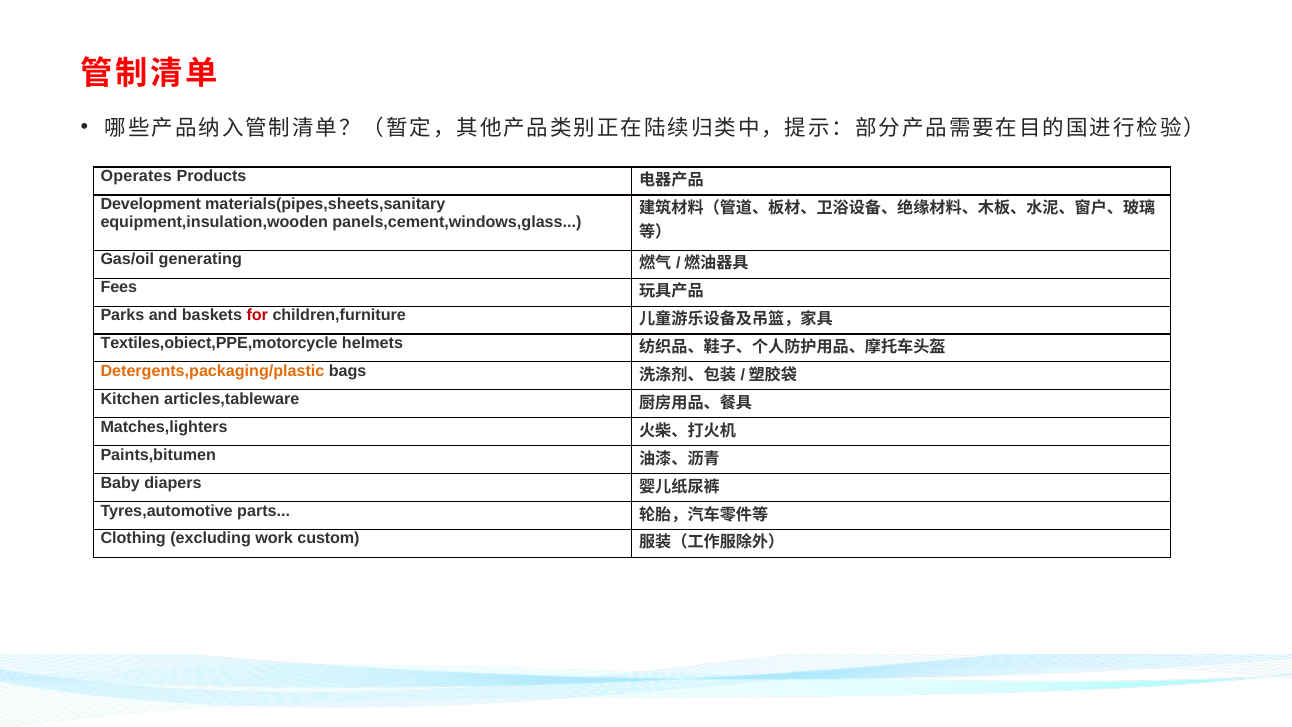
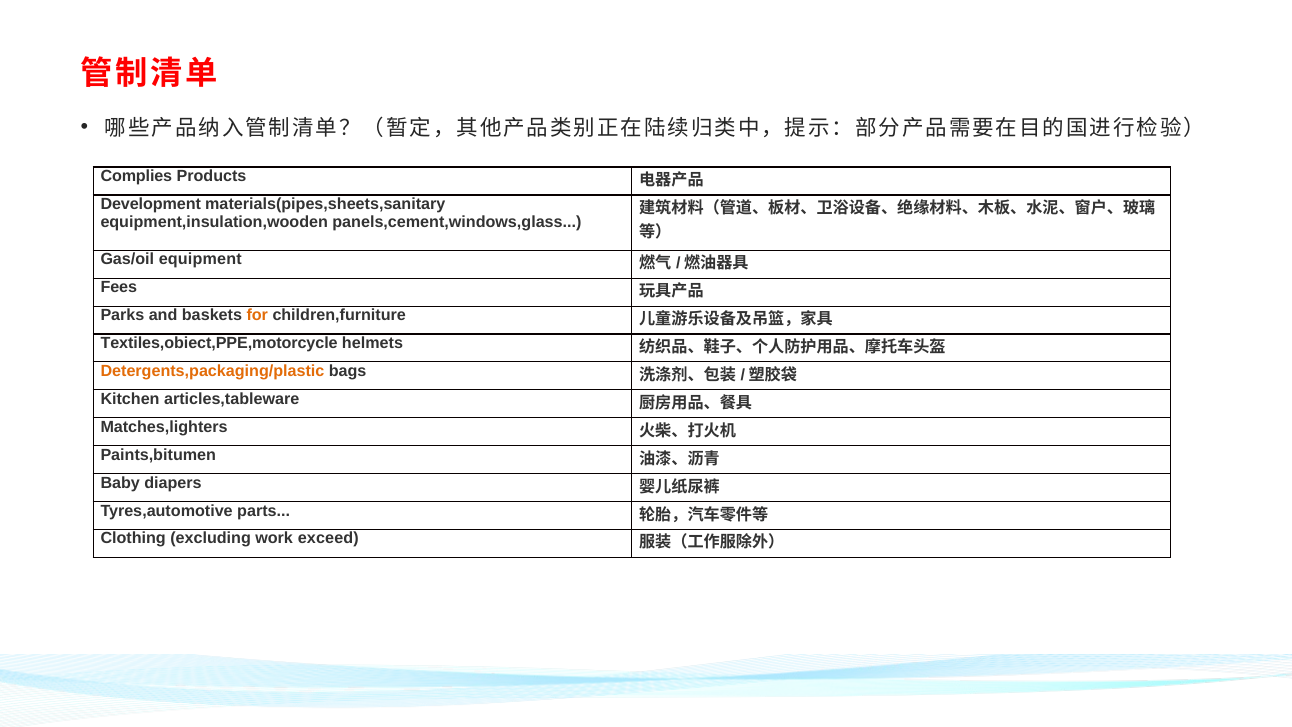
Operates: Operates -> Complies
generating: generating -> equipment
for colour: red -> orange
custom: custom -> exceed
